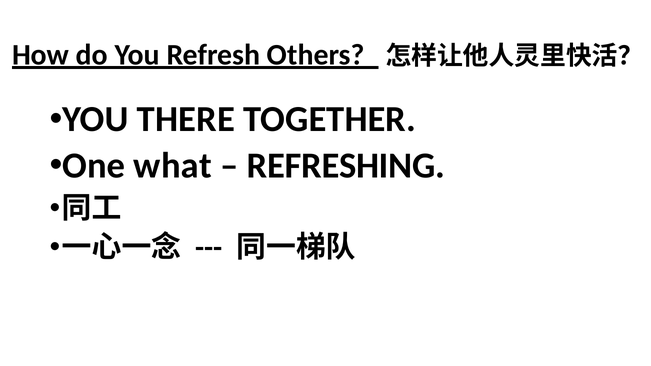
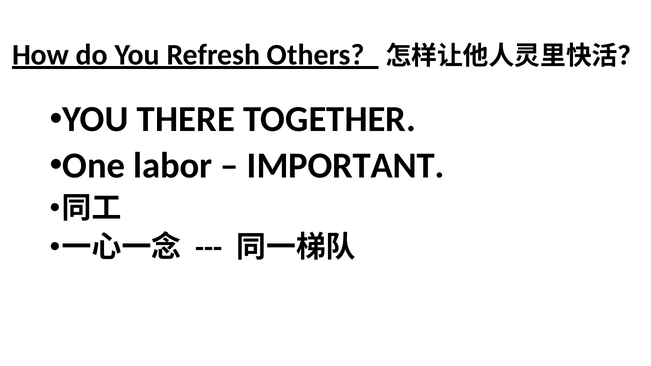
what: what -> labor
REFRESHING: REFRESHING -> IMPORTANT
